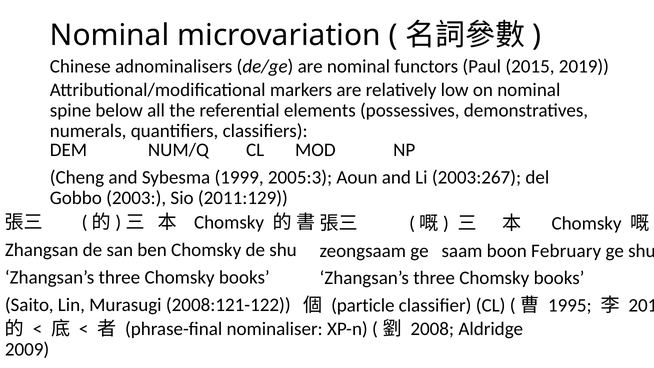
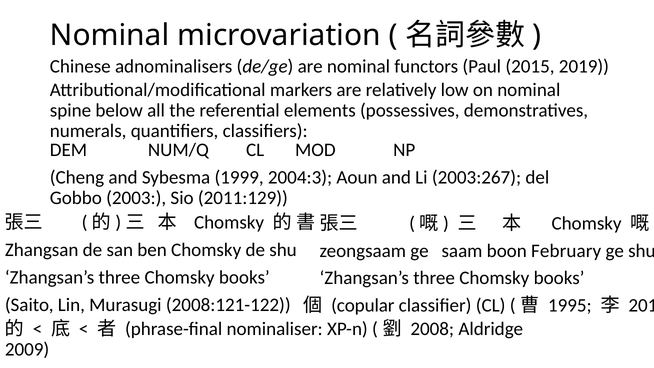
2005:3: 2005:3 -> 2004:3
particle: particle -> copular
